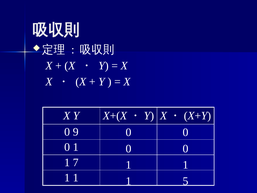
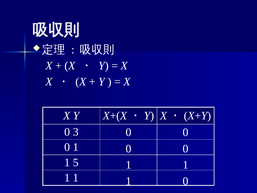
9: 9 -> 3
7: 7 -> 5
5 at (186, 181): 5 -> 0
